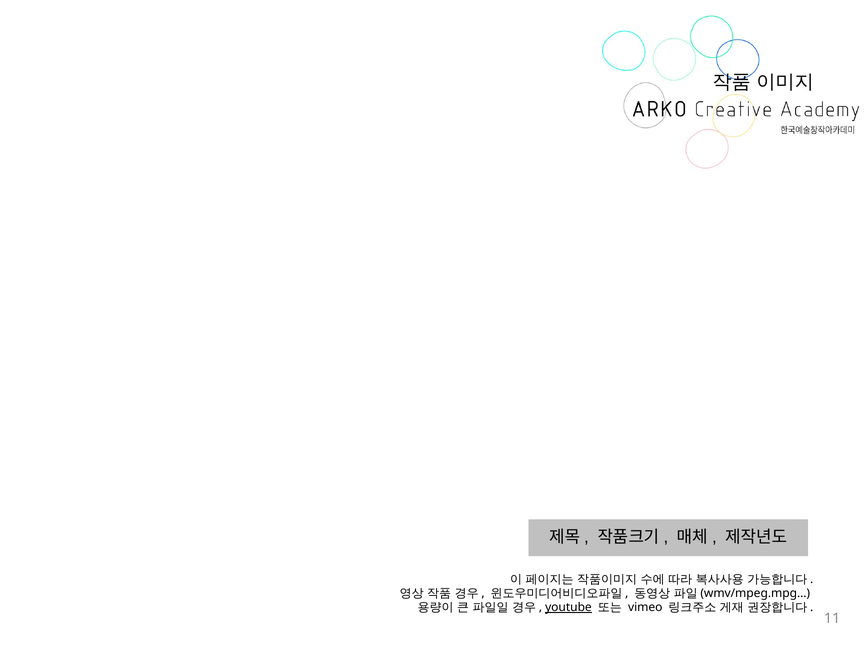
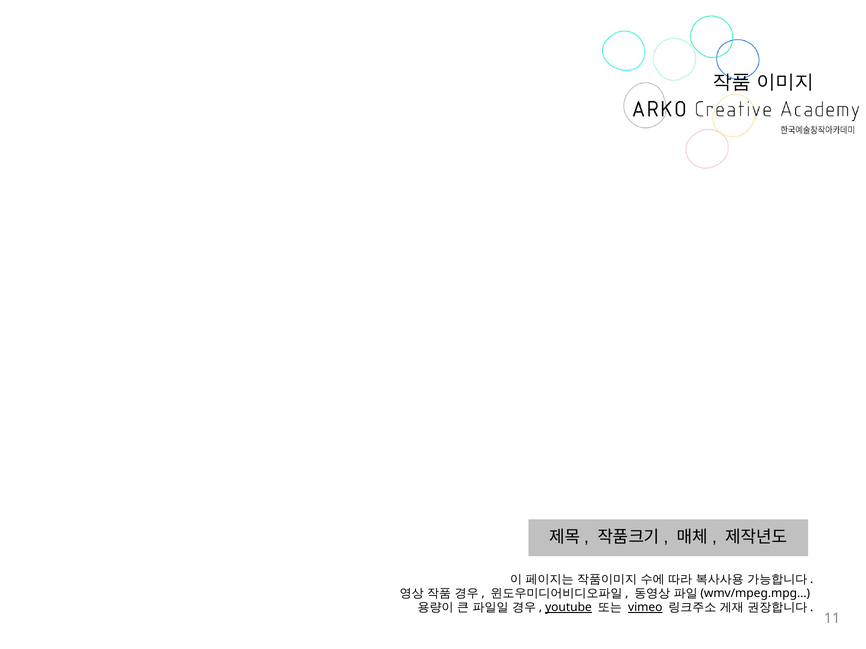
vimeo underline: none -> present
